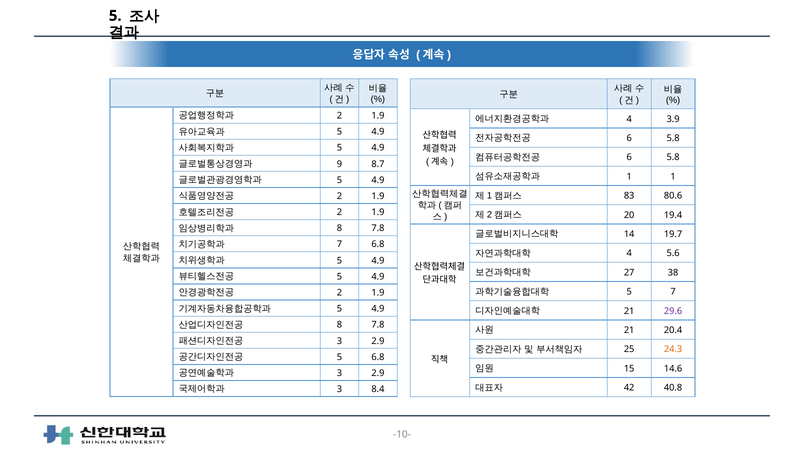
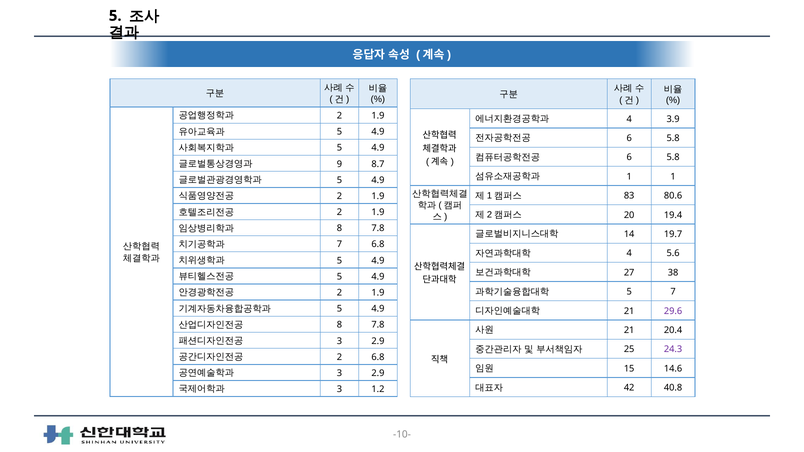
24.3 colour: orange -> purple
5 at (339, 357): 5 -> 2
8.4: 8.4 -> 1.2
